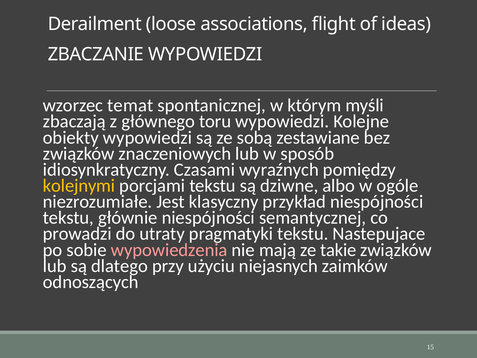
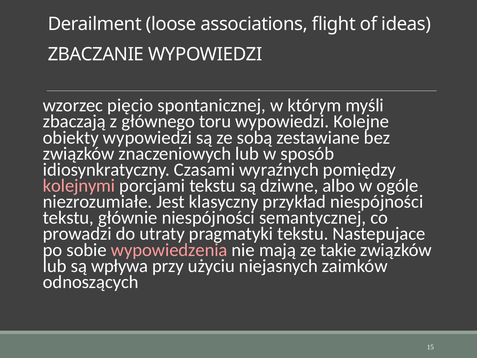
temat: temat -> pięcio
kolejnymi colour: yellow -> pink
dlatego: dlatego -> wpływa
